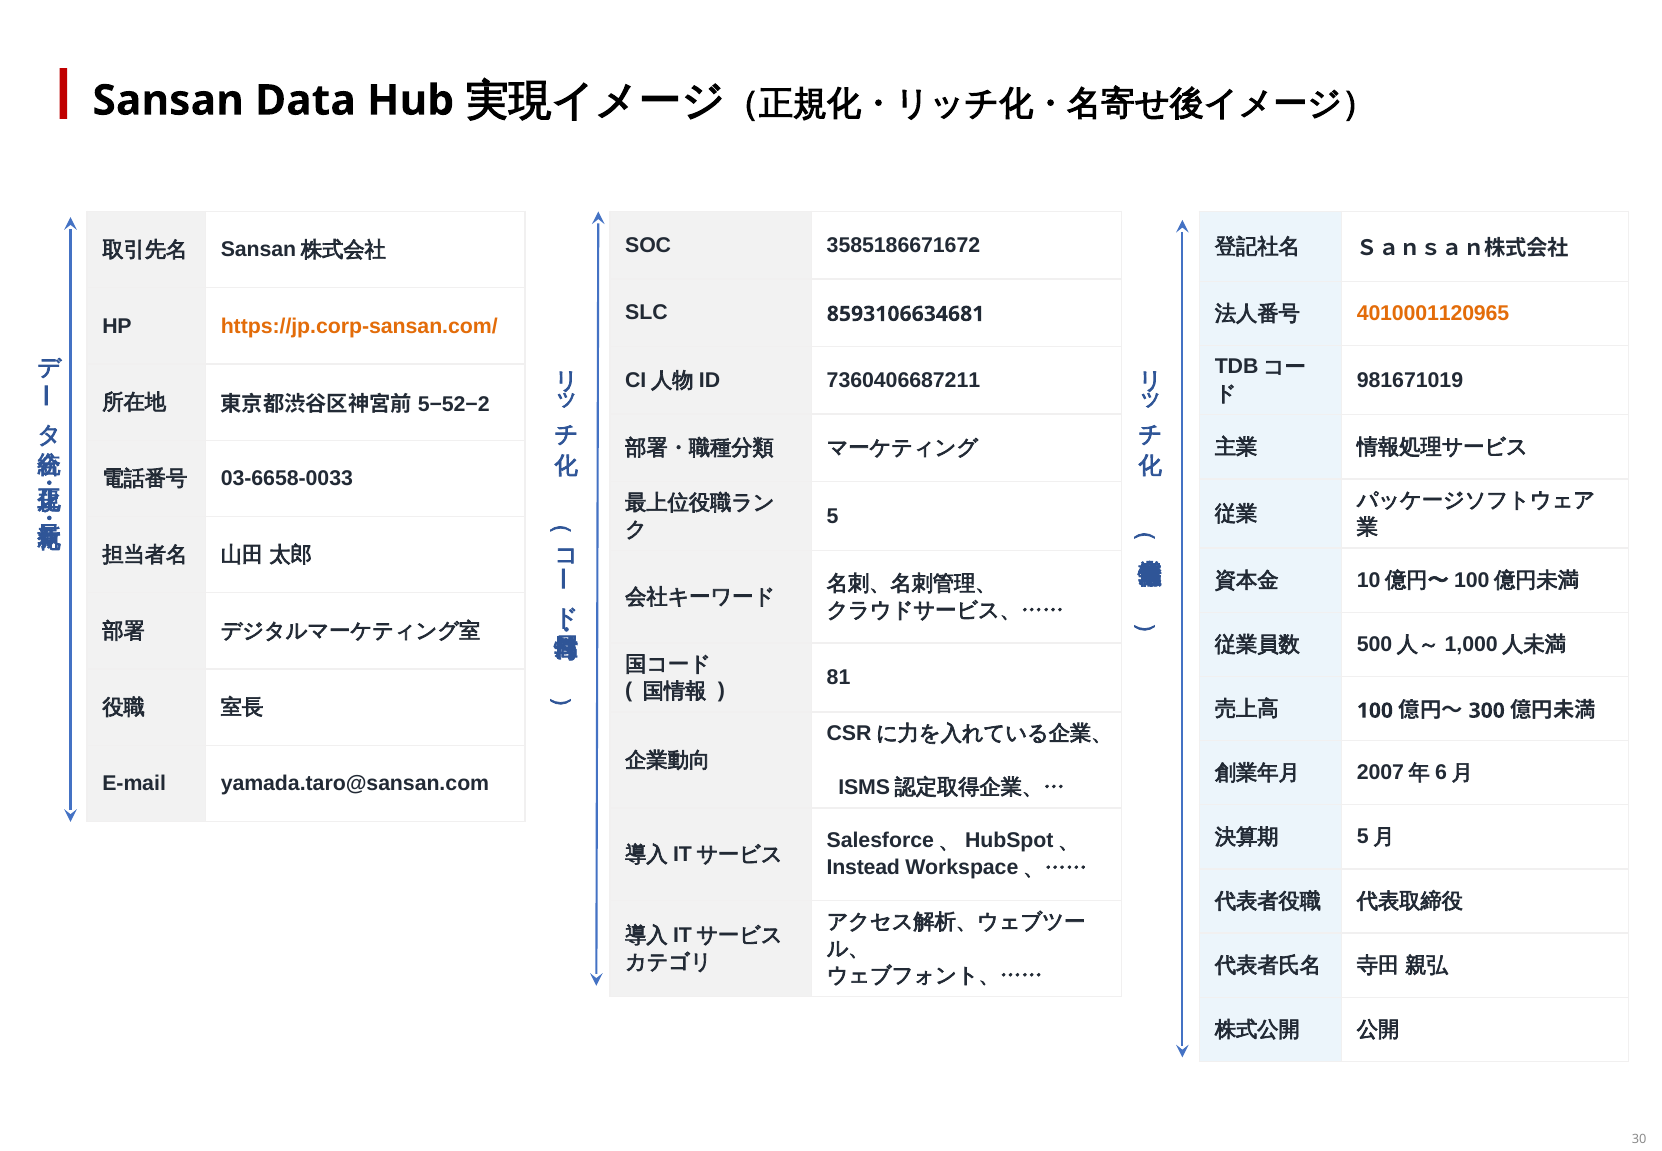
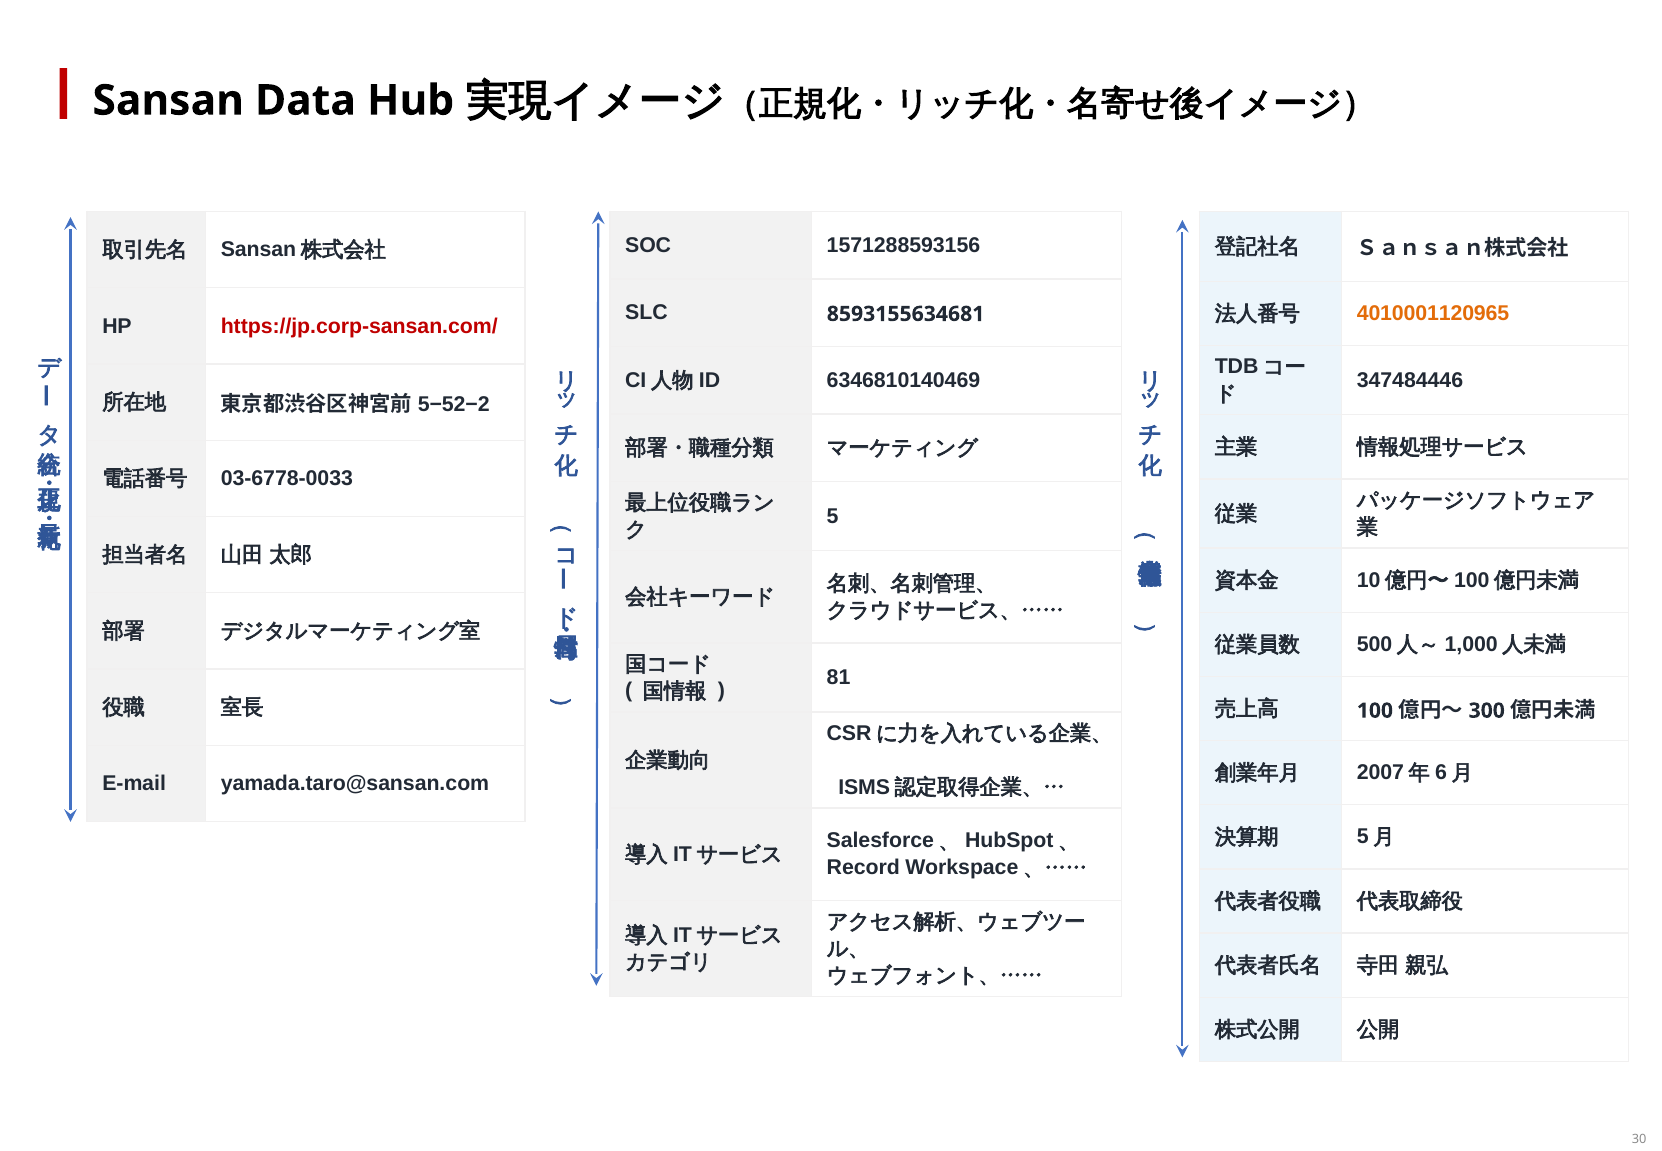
3585186671672: 3585186671672 -> 1571288593156
8593106634681: 8593106634681 -> 8593155634681
https://jp.corp-sansan.com/ colour: orange -> red
7360406687211: 7360406687211 -> 6346810140469
981671019: 981671019 -> 347484446
03-6658-0033: 03-6658-0033 -> 03-6778-0033
Instead: Instead -> Record
